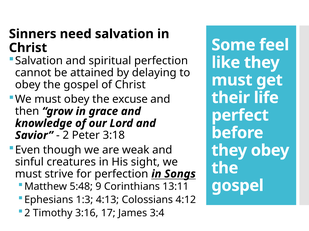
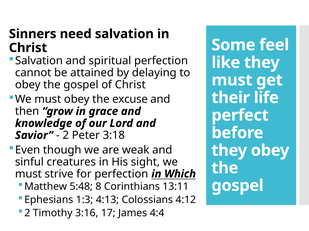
Songs: Songs -> Which
9: 9 -> 8
3:4: 3:4 -> 4:4
